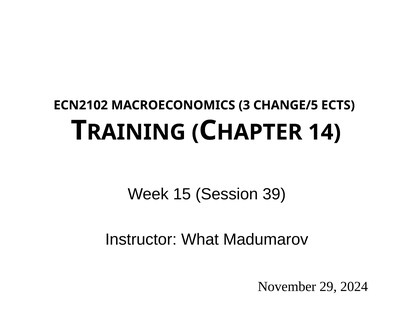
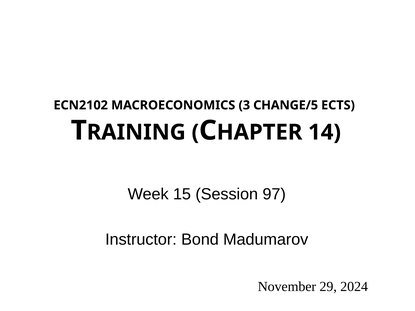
39: 39 -> 97
What: What -> Bond
